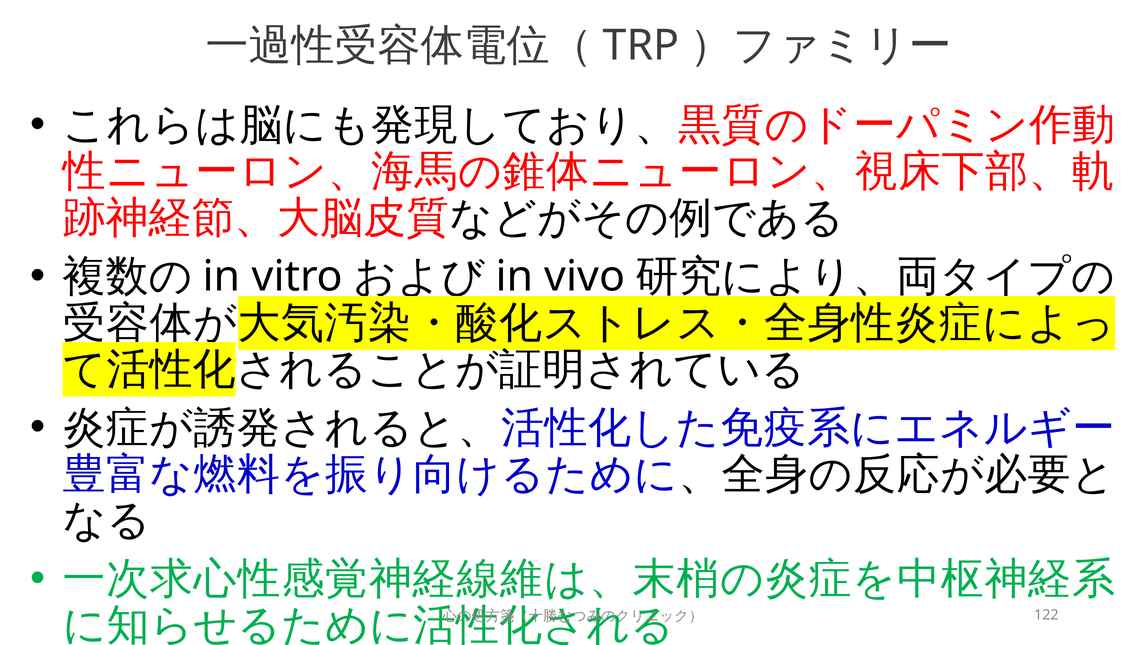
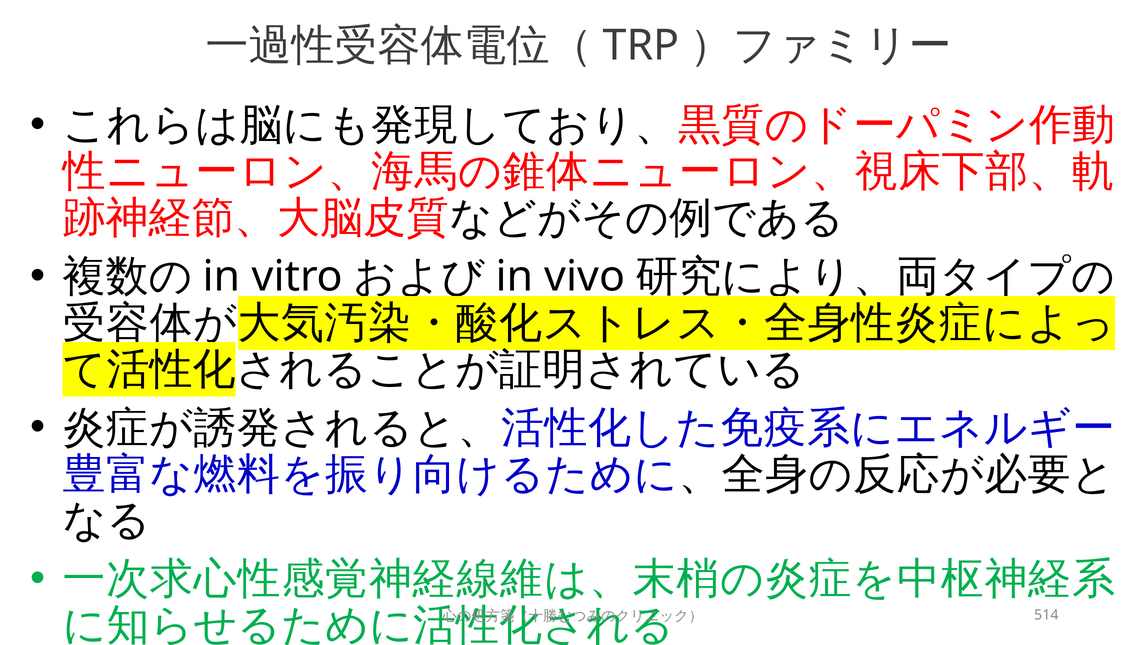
122: 122 -> 514
